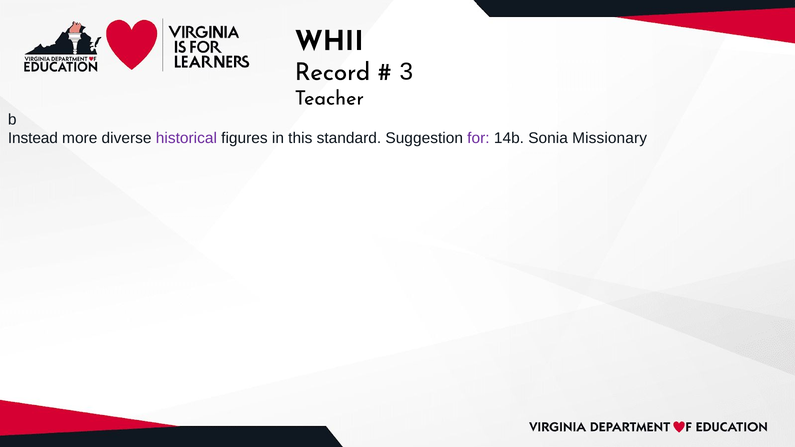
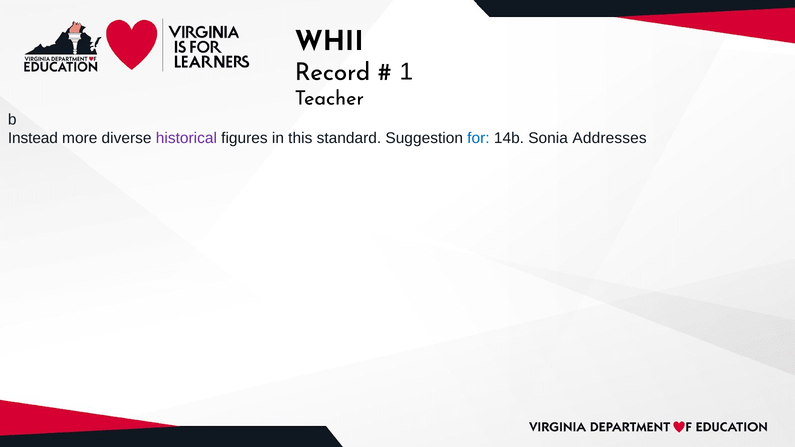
3: 3 -> 1
for colour: purple -> blue
Missionary: Missionary -> Addresses
